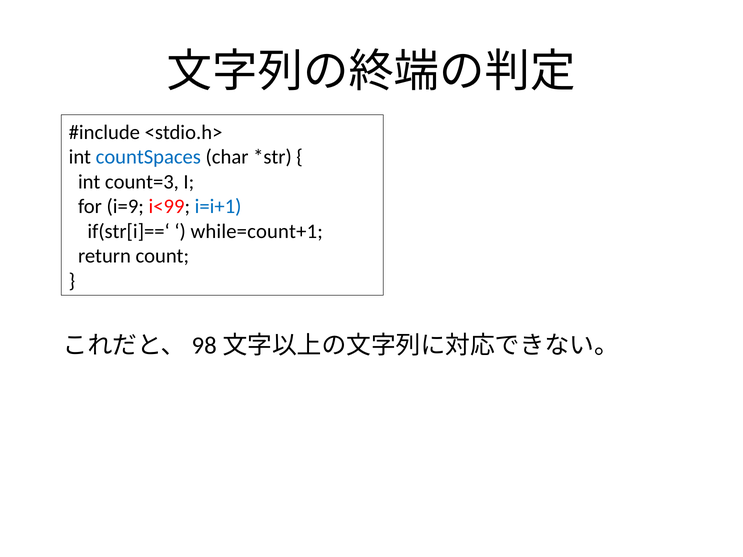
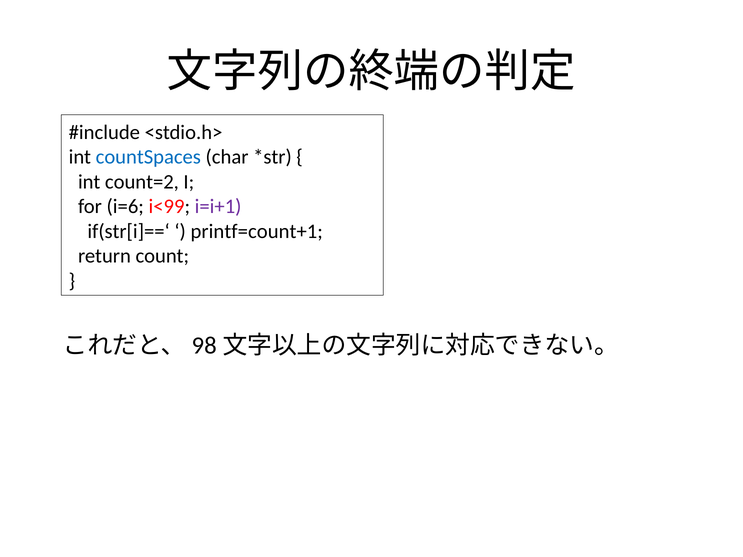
count=3: count=3 -> count=2
i=9: i=9 -> i=6
i=i+1 colour: blue -> purple
while=count+1: while=count+1 -> printf=count+1
